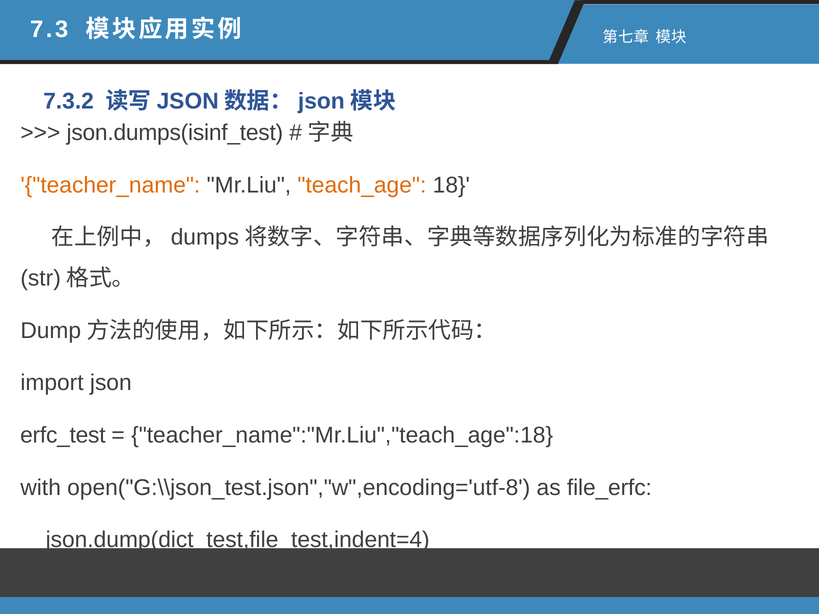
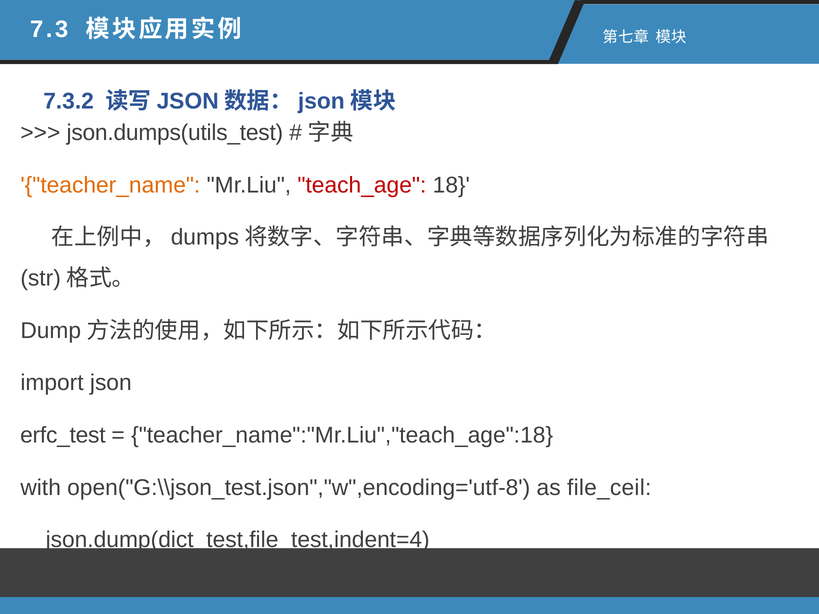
json.dumps(isinf_test: json.dumps(isinf_test -> json.dumps(utils_test
teach_age colour: orange -> red
file_erfc: file_erfc -> file_ceil
